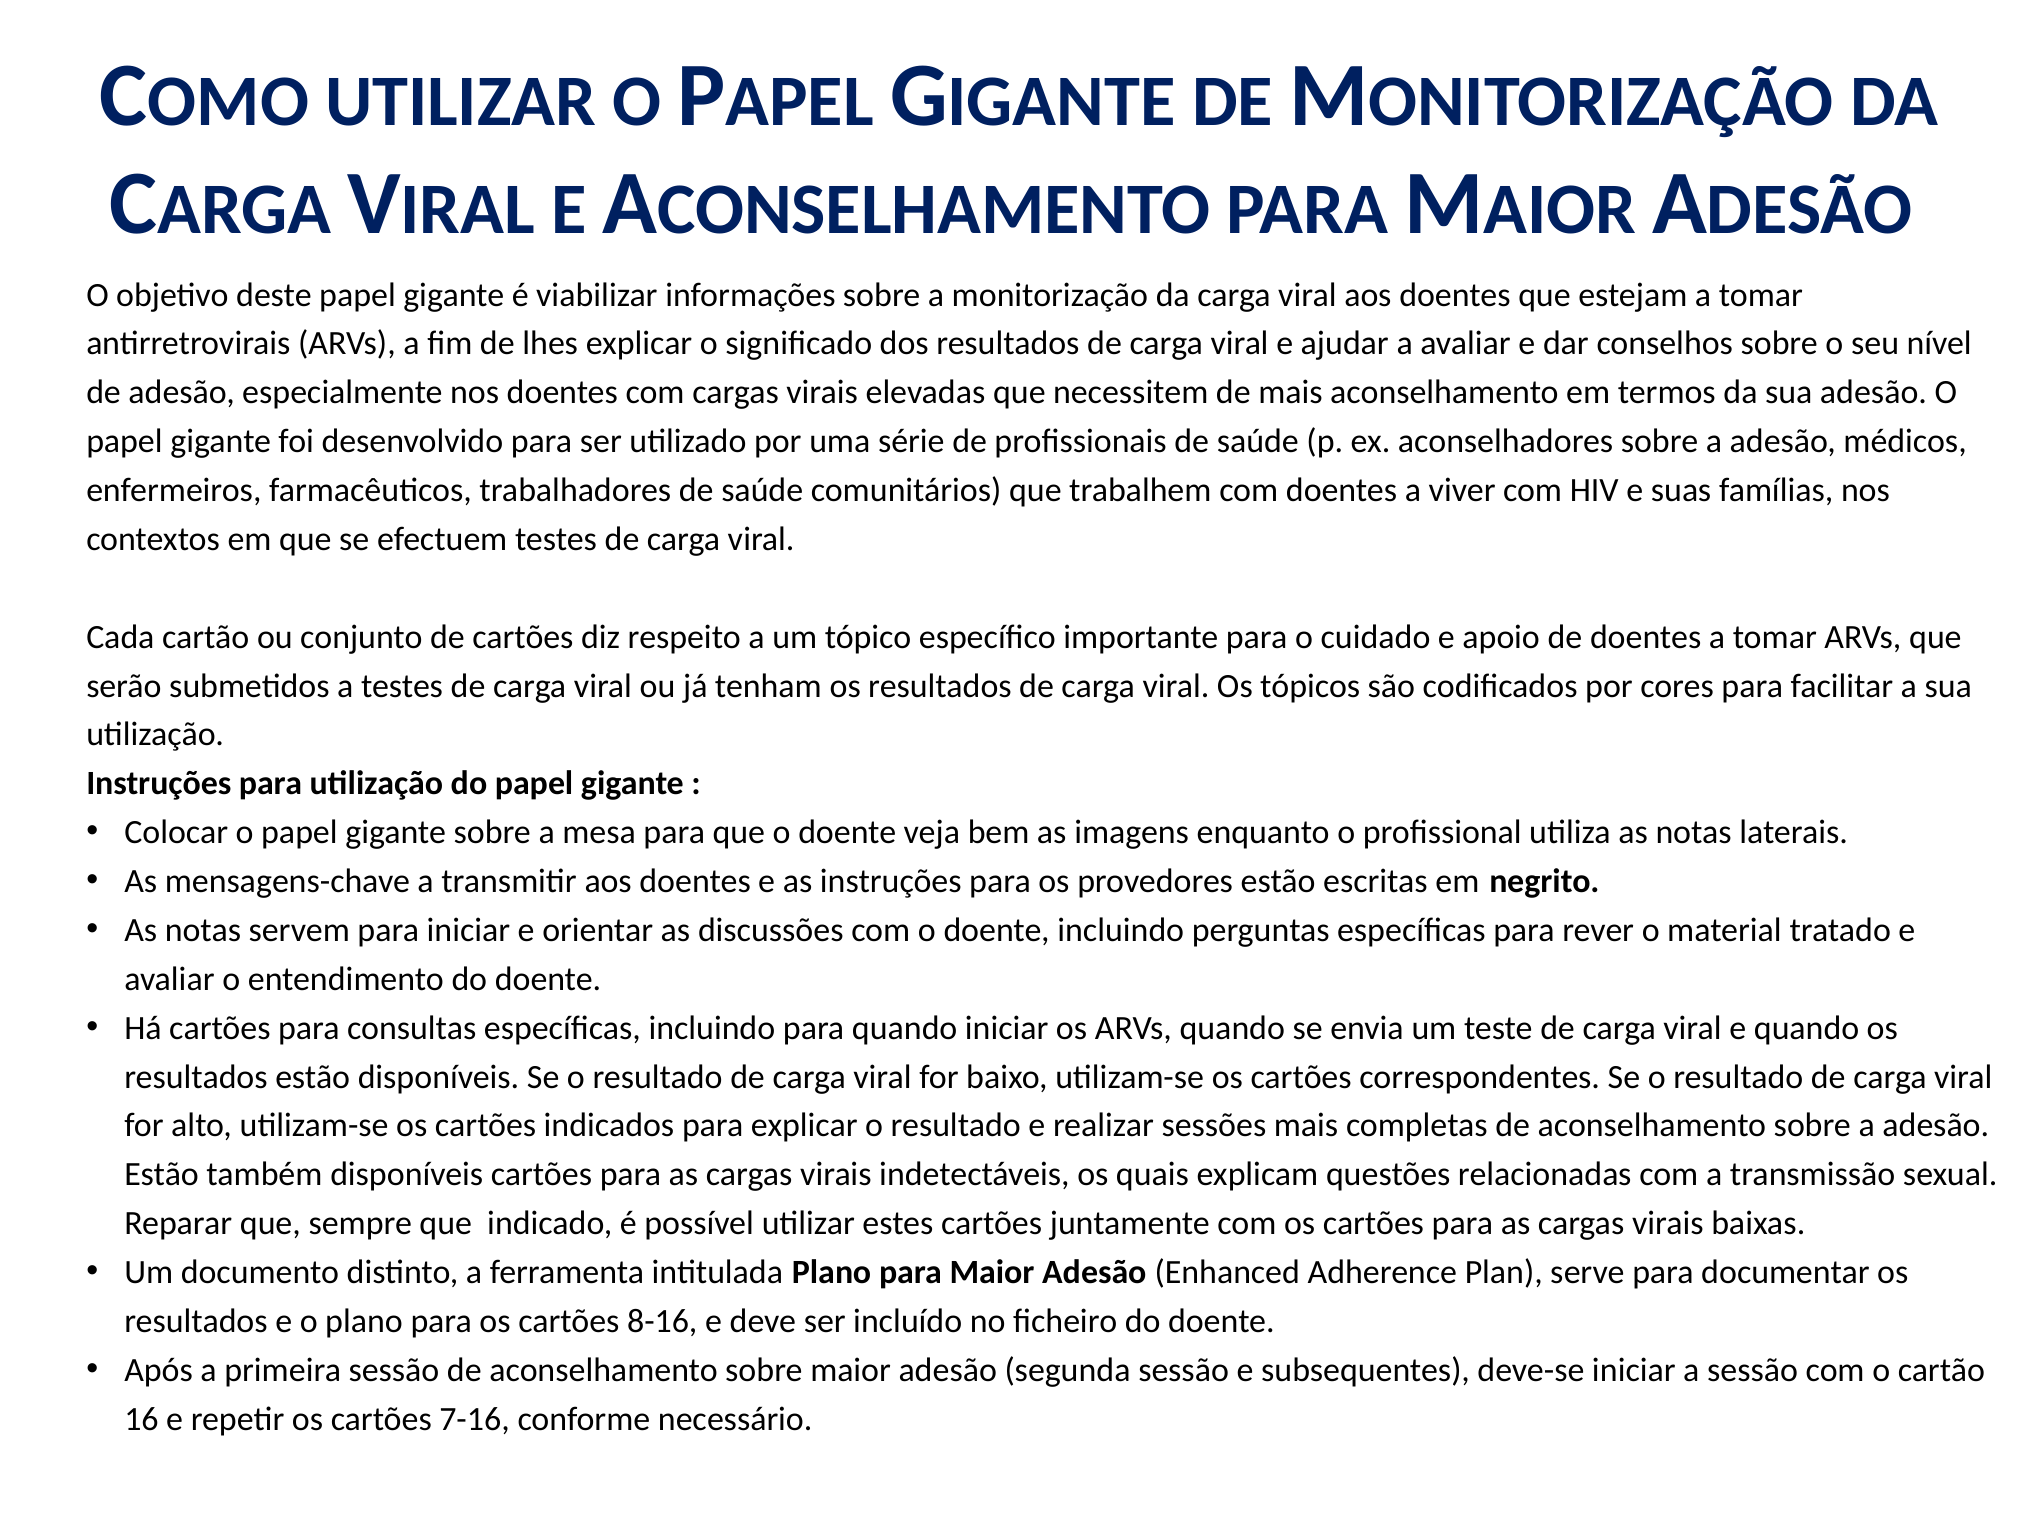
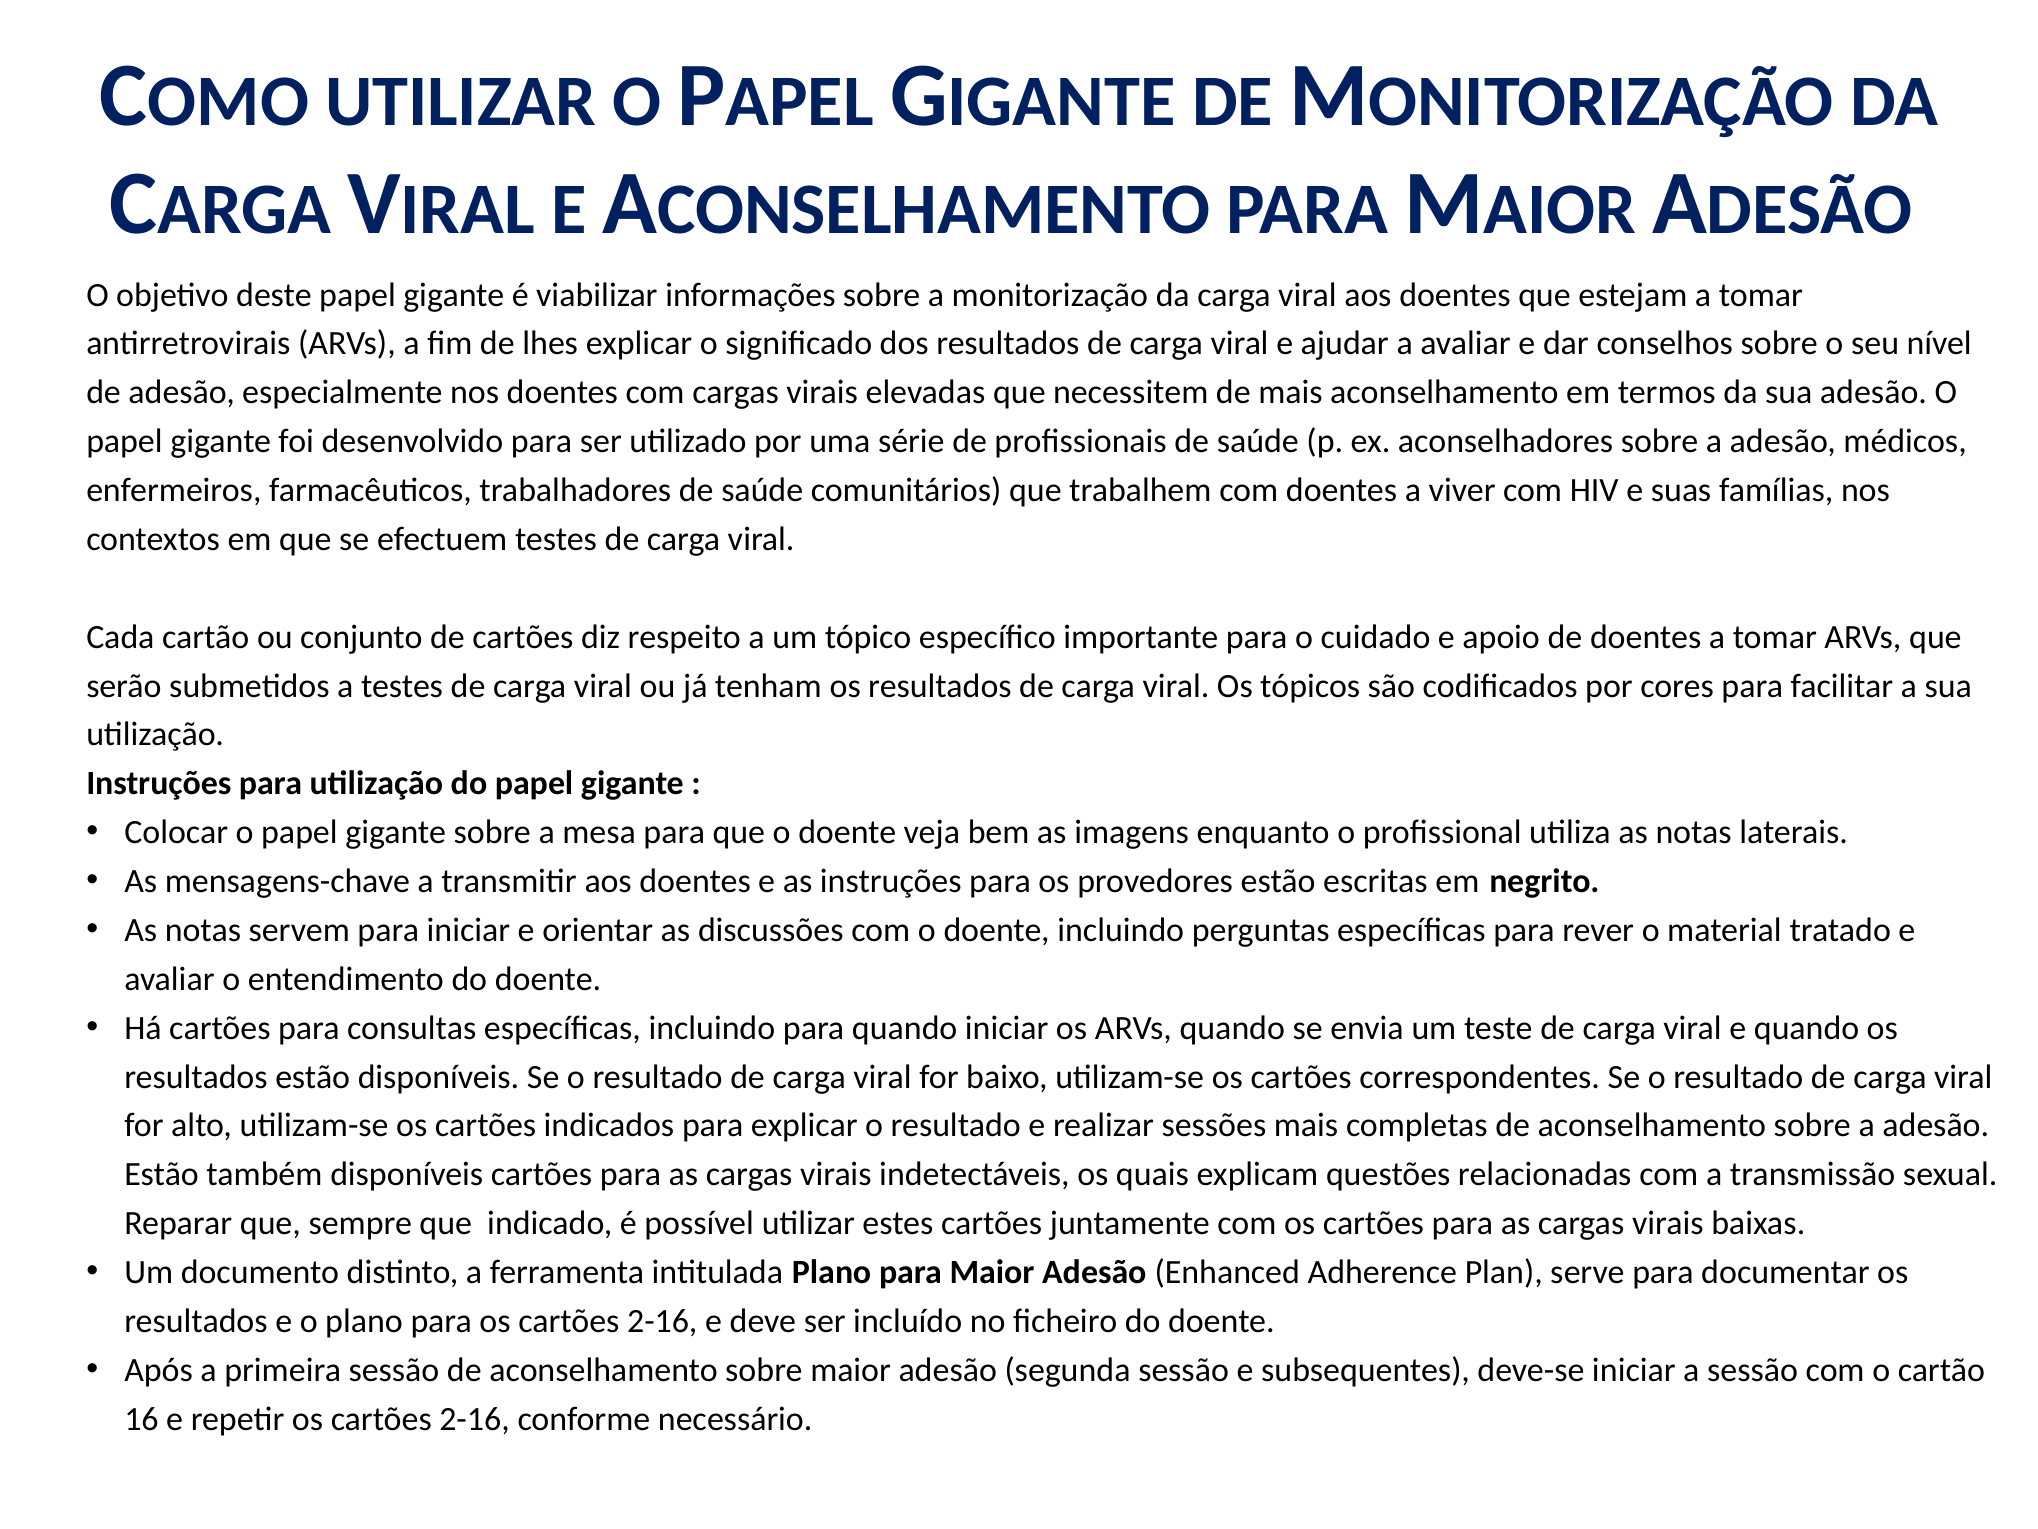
para os cartões 8-16: 8-16 -> 2-16
repetir os cartões 7-16: 7-16 -> 2-16
